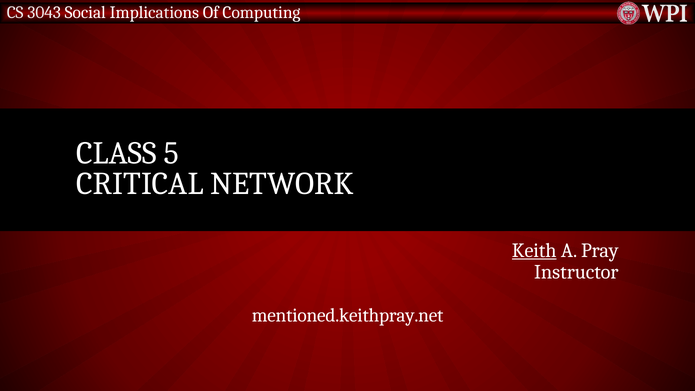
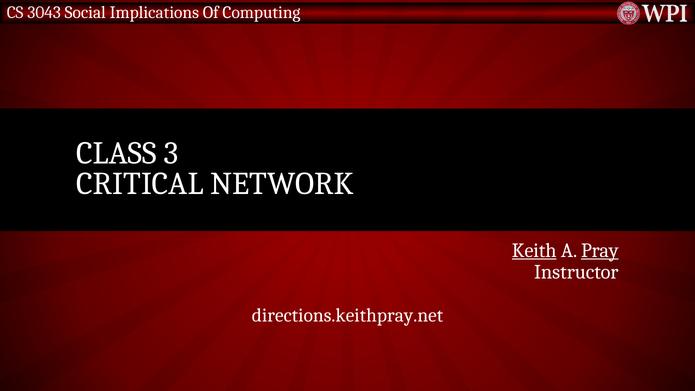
5: 5 -> 3
Pray underline: none -> present
mentioned.keithpray.net: mentioned.keithpray.net -> directions.keithpray.net
